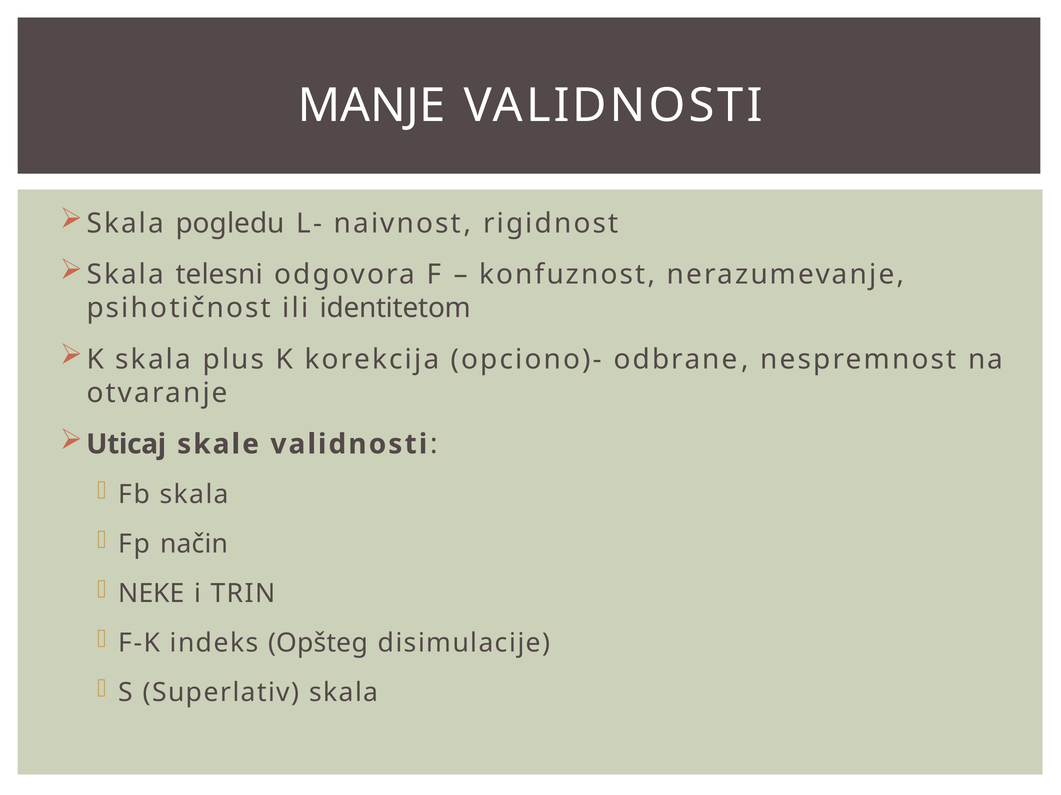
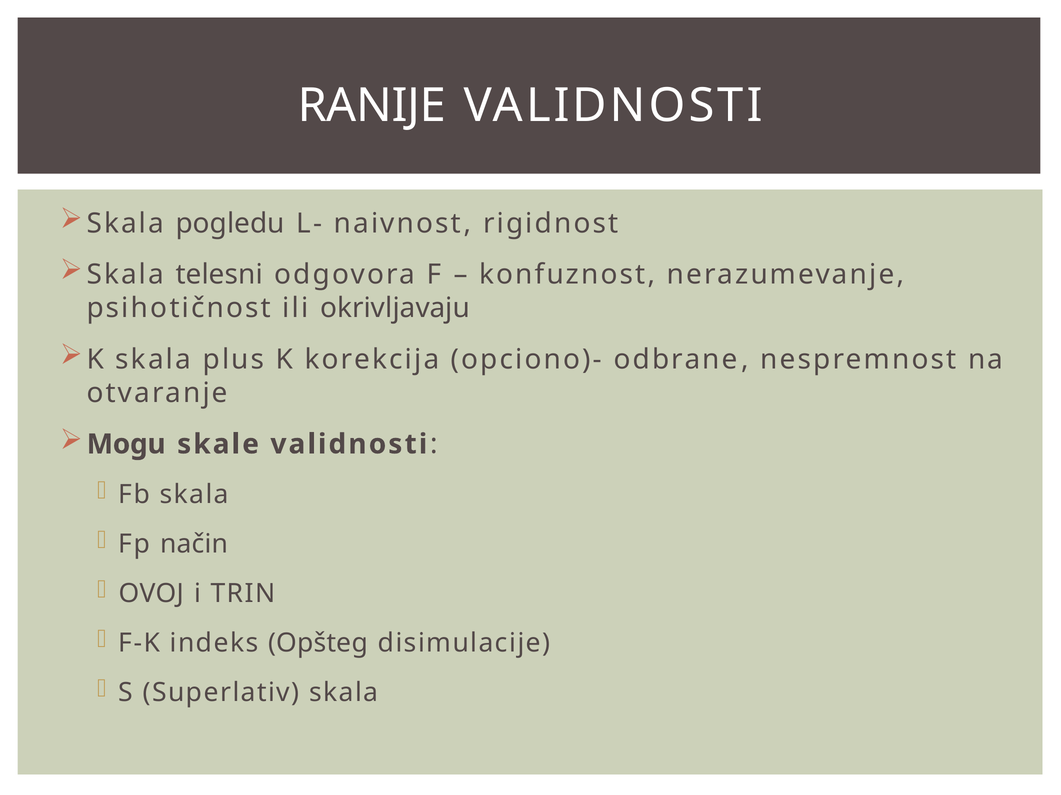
MANJE: MANJE -> RANIJE
identitetom: identitetom -> okrivljavaju
Uticaj: Uticaj -> Mogu
NEKE: NEKE -> OVOJ
